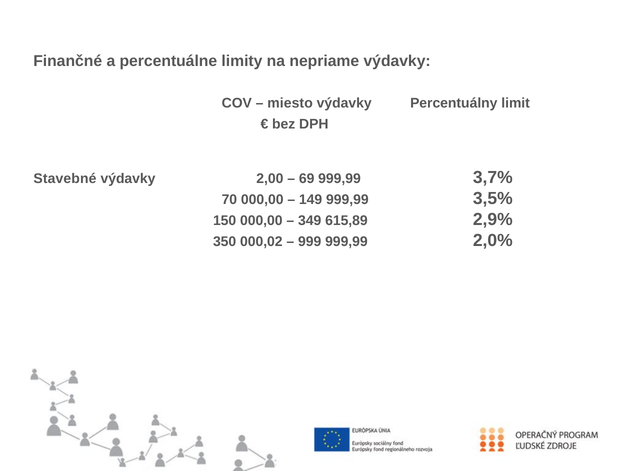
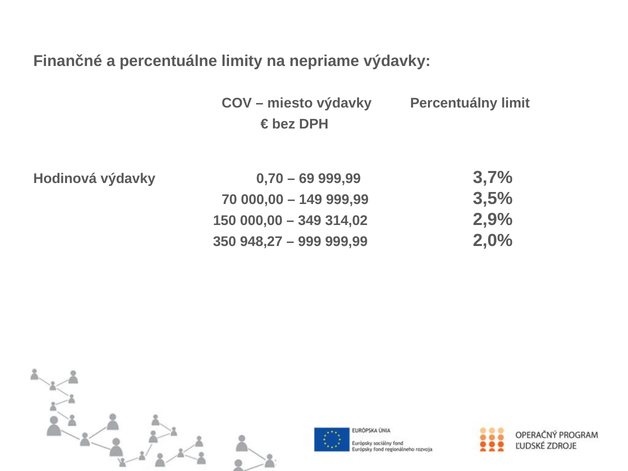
Stavebné: Stavebné -> Hodinová
2,00: 2,00 -> 0,70
615,89: 615,89 -> 314,02
000,02: 000,02 -> 948,27
